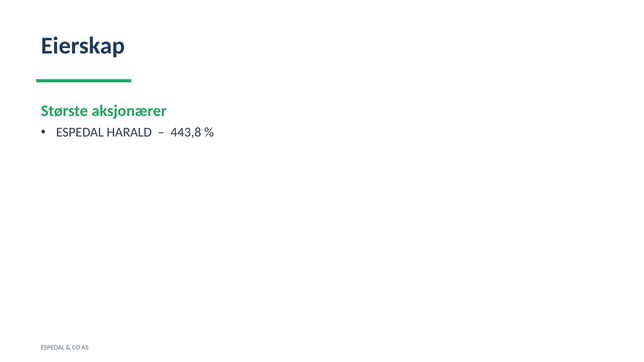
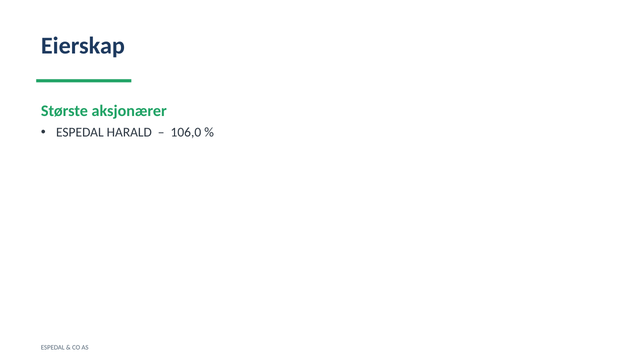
443,8: 443,8 -> 106,0
